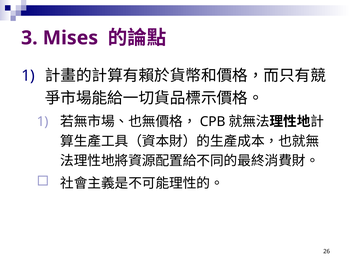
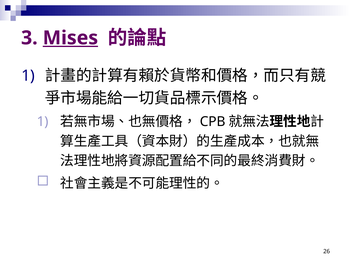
Mises underline: none -> present
